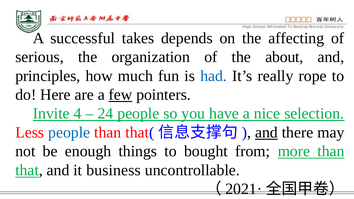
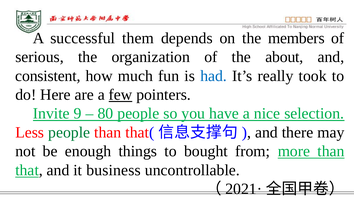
takes: takes -> them
affecting: affecting -> members
principles: principles -> consistent
rope: rope -> took
4: 4 -> 9
24: 24 -> 80
people at (69, 133) colour: blue -> green
and at (266, 133) underline: present -> none
